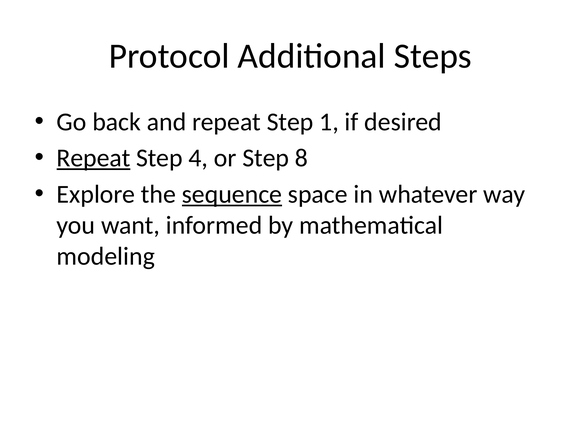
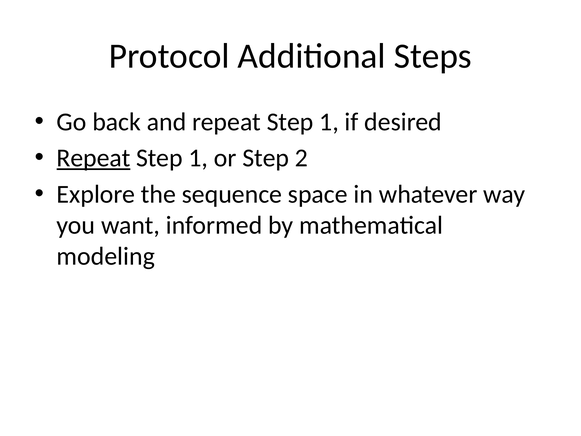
4 at (198, 158): 4 -> 1
8: 8 -> 2
sequence underline: present -> none
